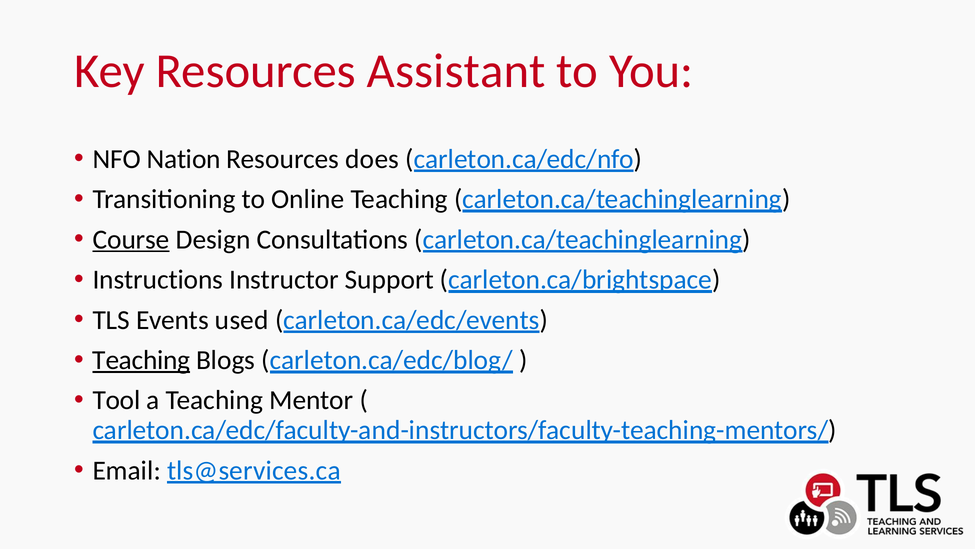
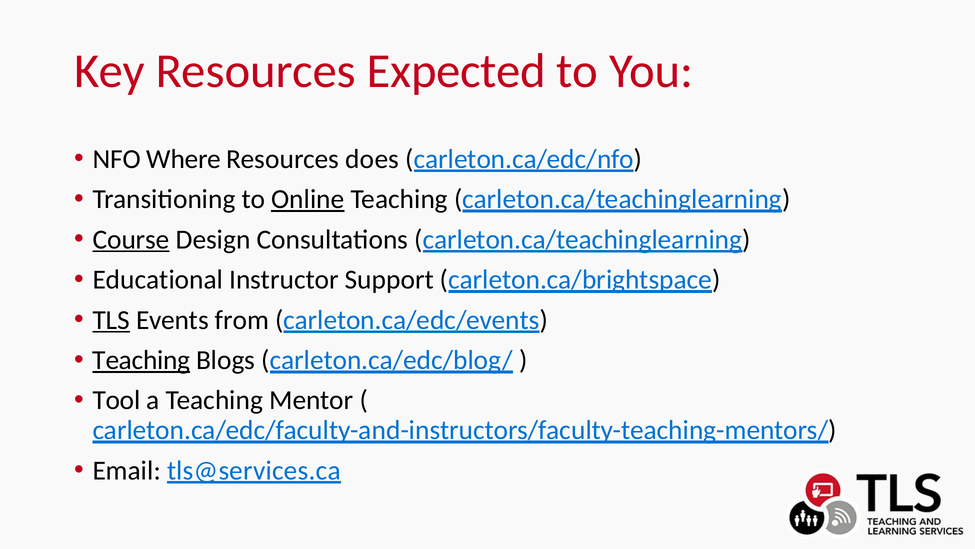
Assistant: Assistant -> Expected
Nation: Nation -> Where
Online underline: none -> present
Instructions: Instructions -> Educational
TLS underline: none -> present
used: used -> from
